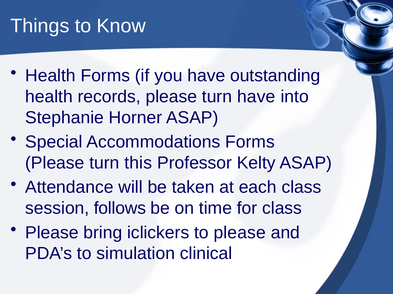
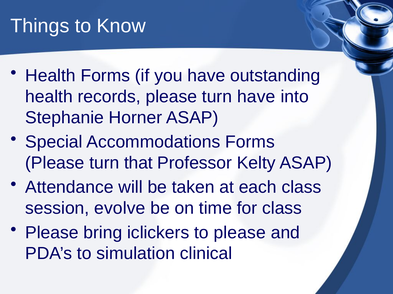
this: this -> that
follows: follows -> evolve
